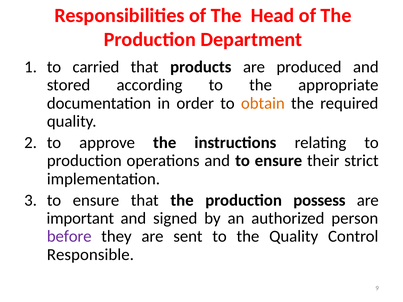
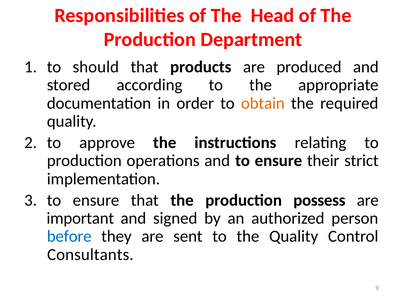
carried: carried -> should
before colour: purple -> blue
Responsible: Responsible -> Consultants
